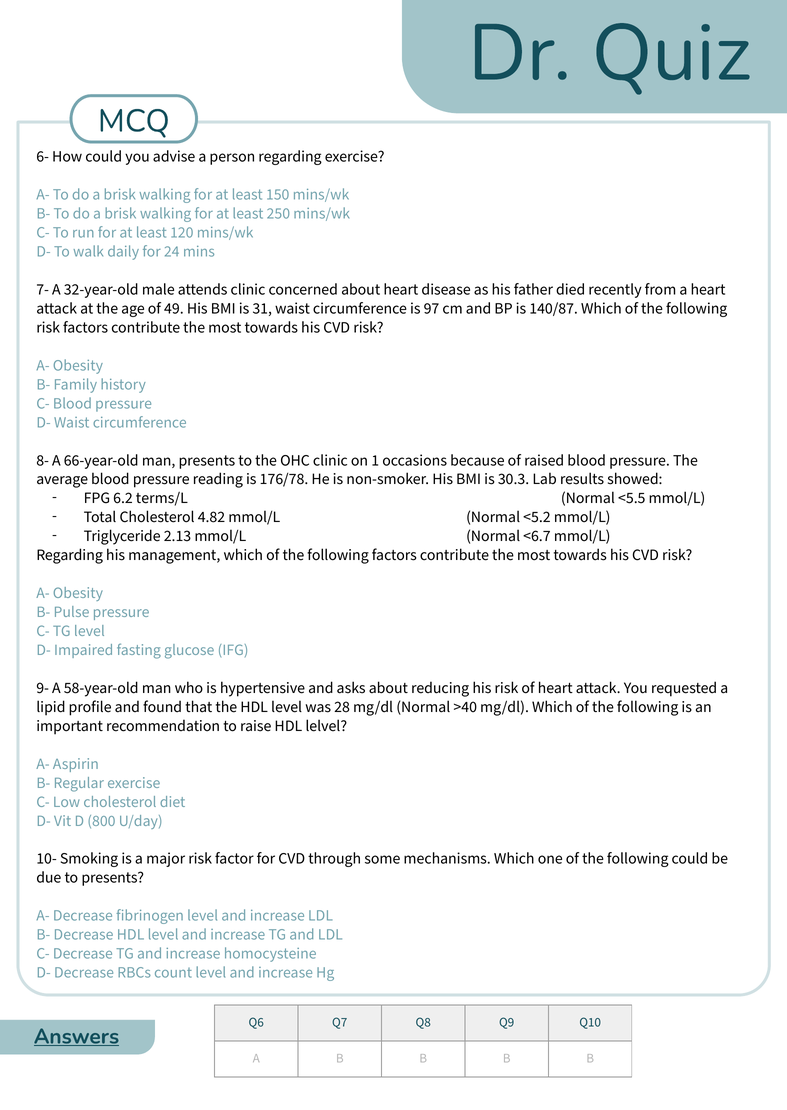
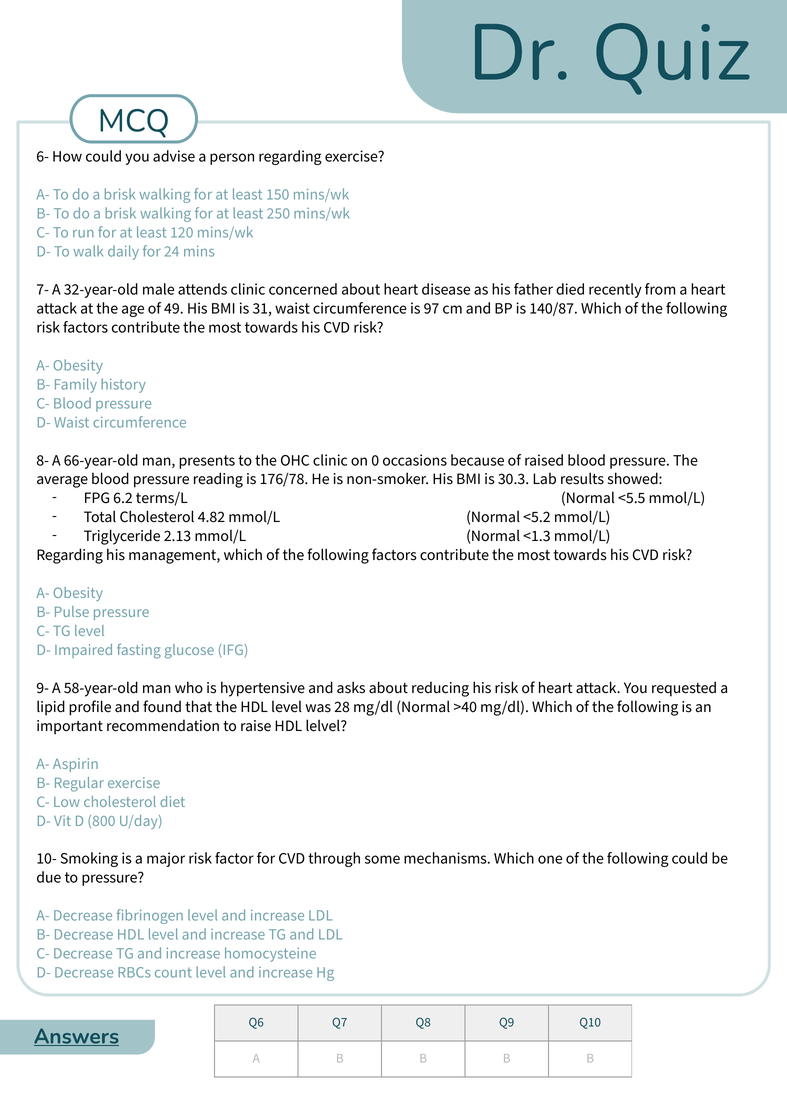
1: 1 -> 0
<6.7: <6.7 -> <1.3
to presents: presents -> pressure
